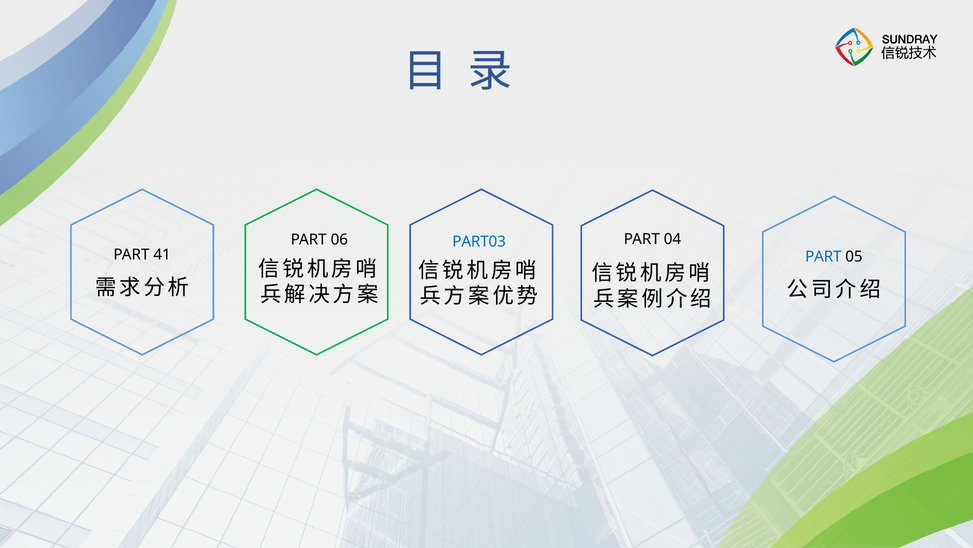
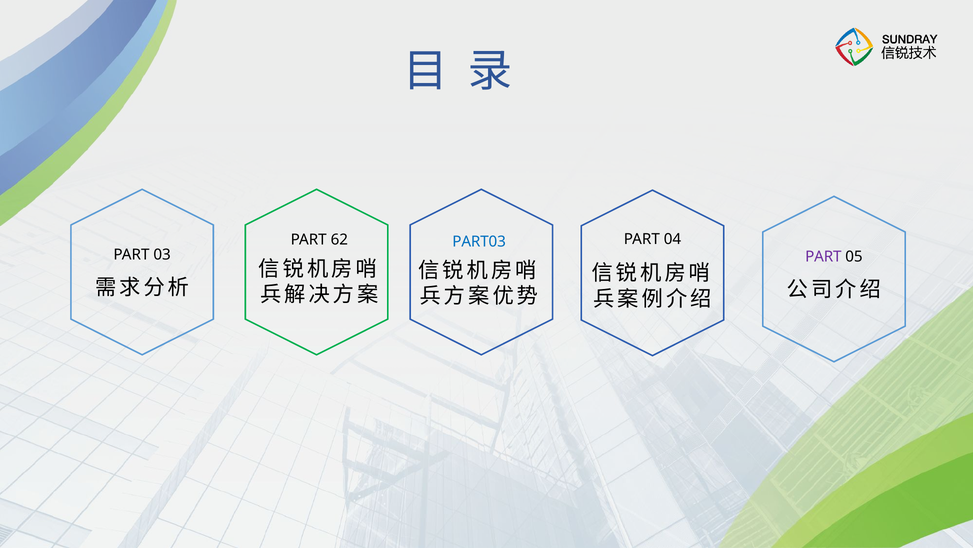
06: 06 -> 62
41: 41 -> 03
PART at (823, 256) colour: blue -> purple
